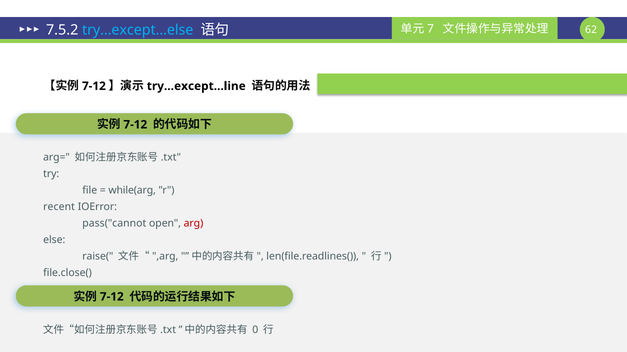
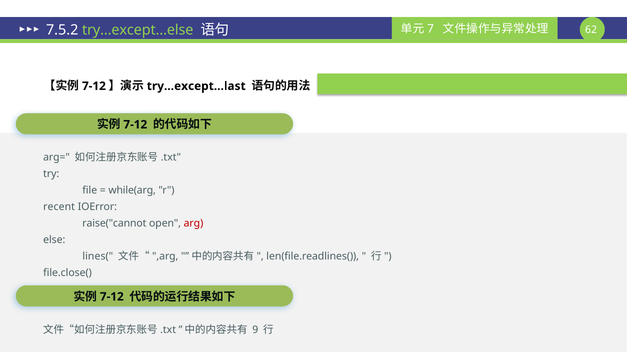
try…except…else colour: light blue -> light green
try…except…line: try…except…line -> try…except…last
pass("cannot: pass("cannot -> raise("cannot
raise(: raise( -> lines(
0: 0 -> 9
